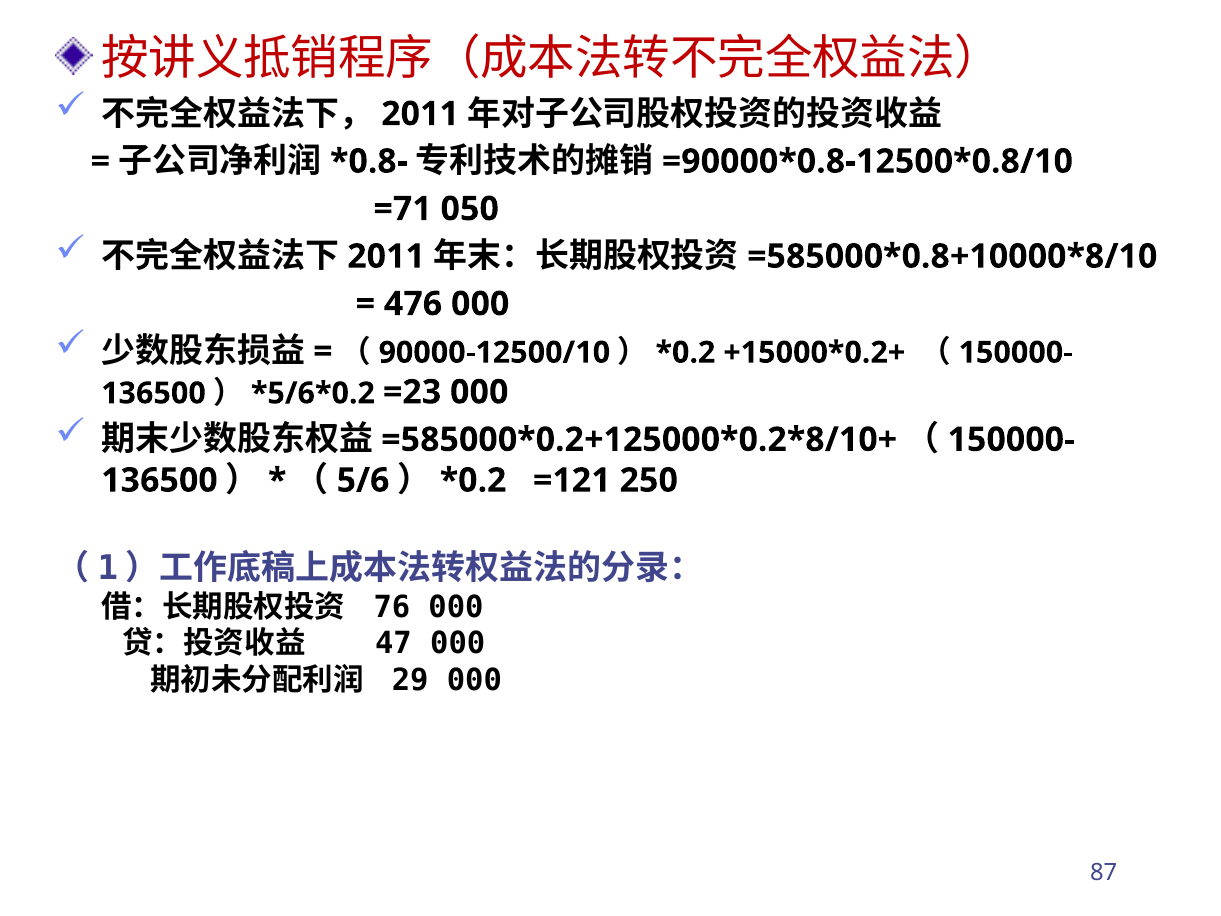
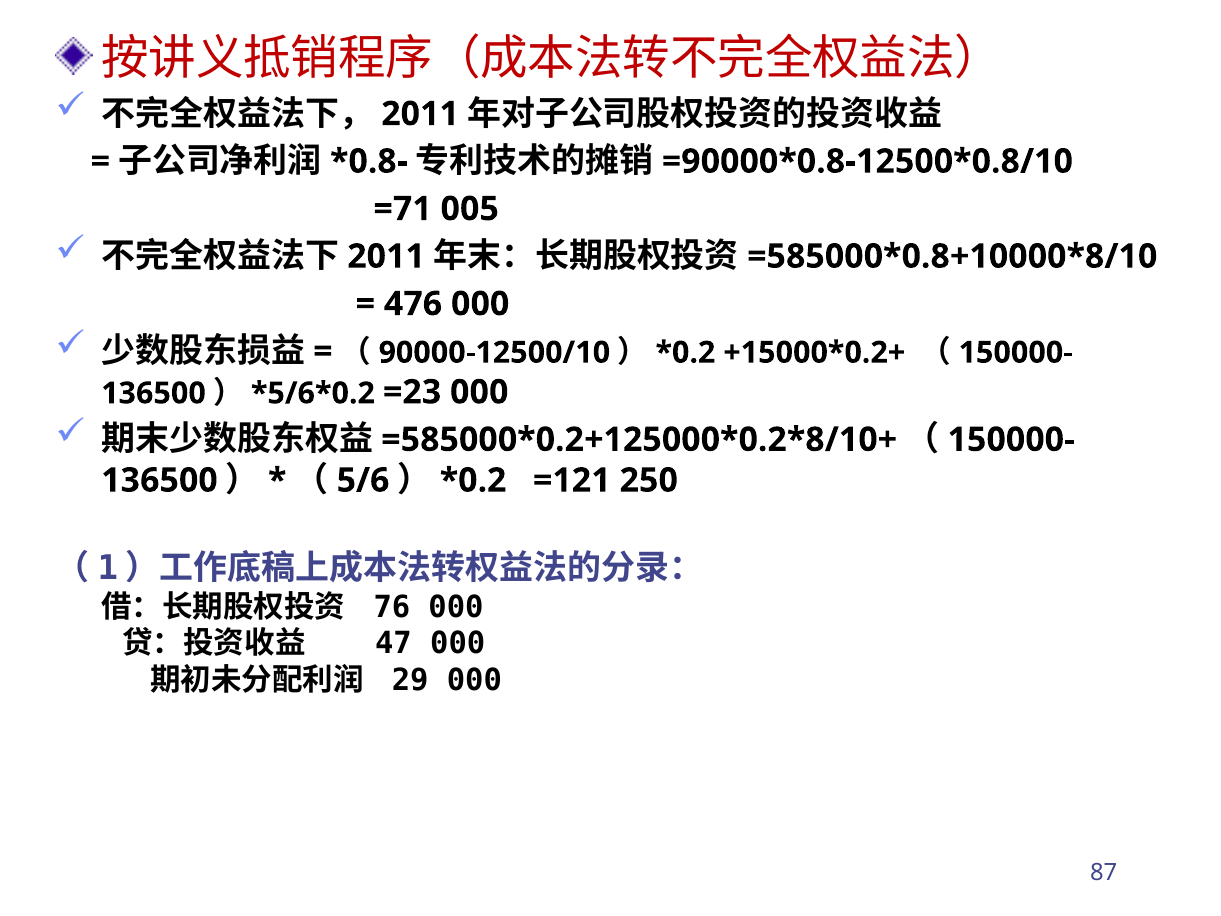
050: 050 -> 005
